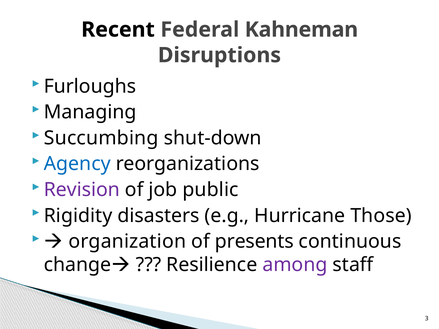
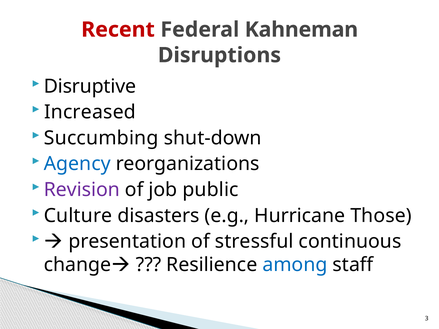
Recent colour: black -> red
Furloughs: Furloughs -> Disruptive
Managing: Managing -> Increased
Rigidity: Rigidity -> Culture
organization: organization -> presentation
presents: presents -> stressful
among colour: purple -> blue
